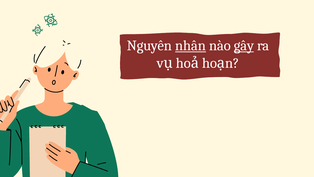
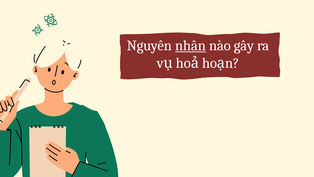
gây underline: present -> none
